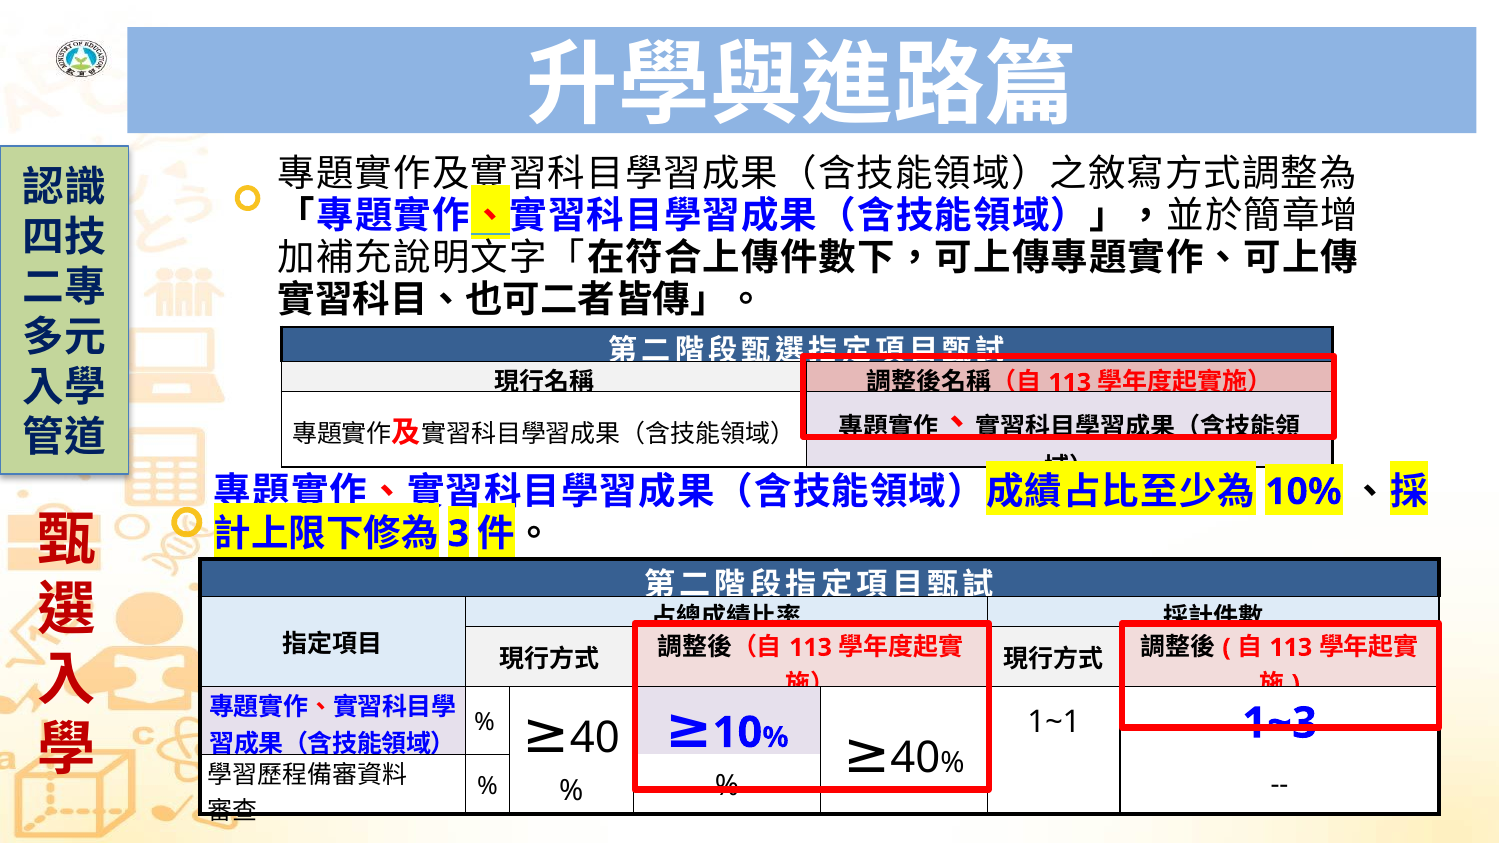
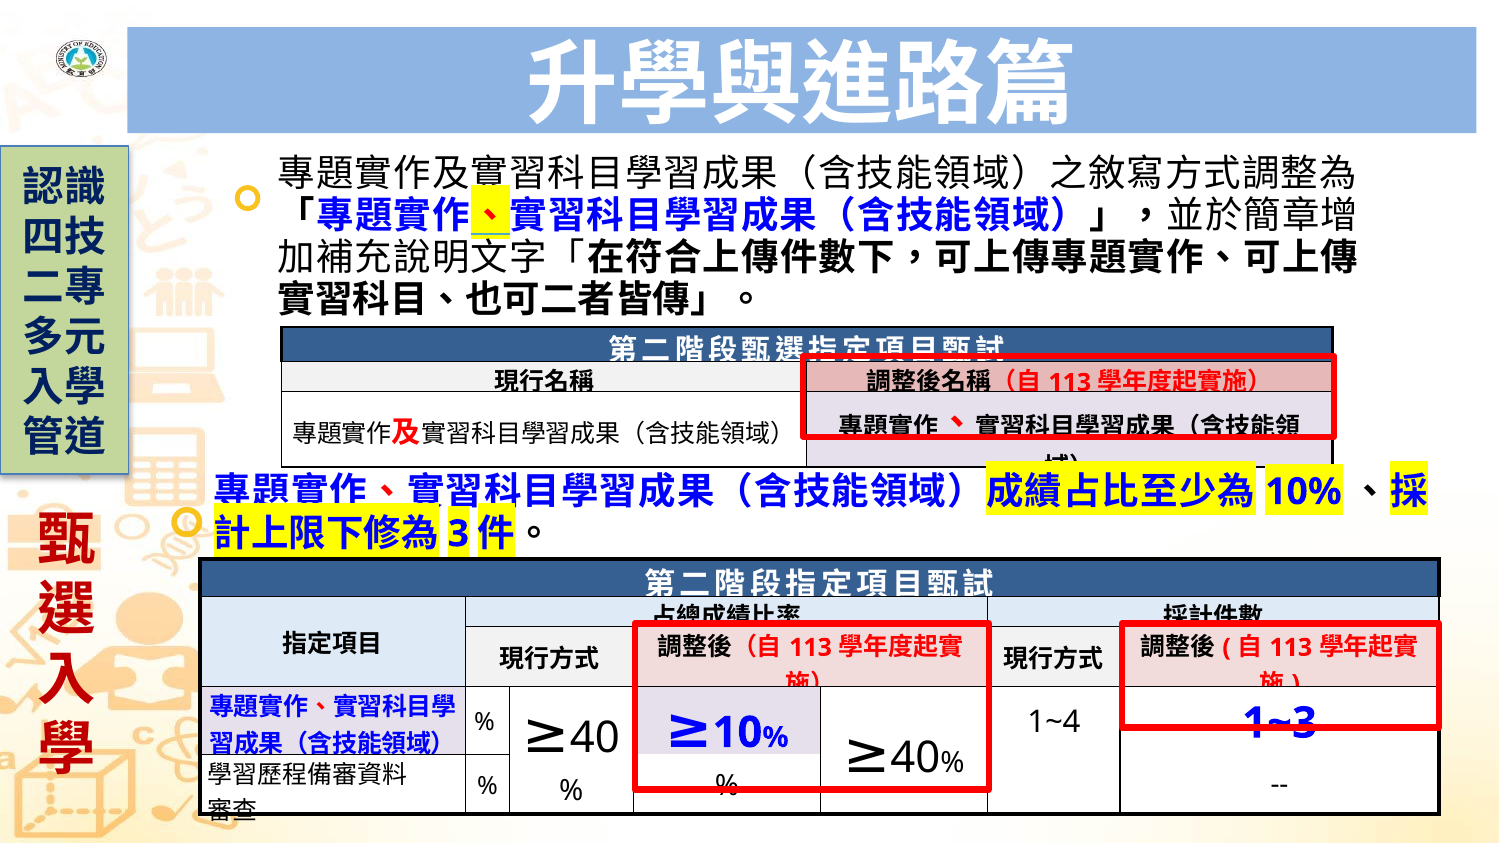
1~1: 1~1 -> 1~4
